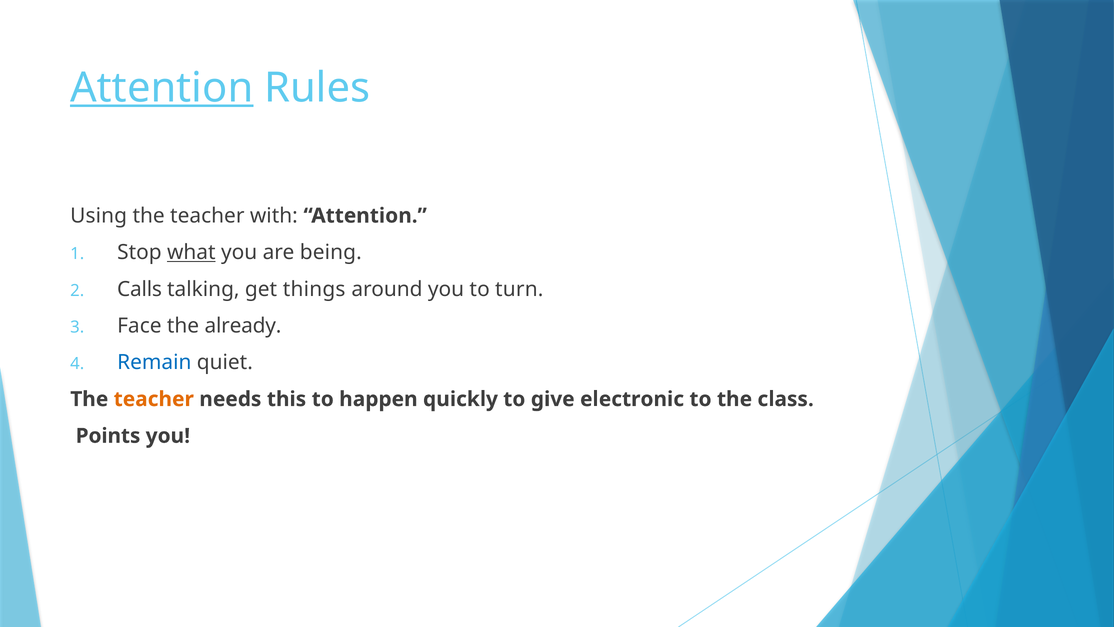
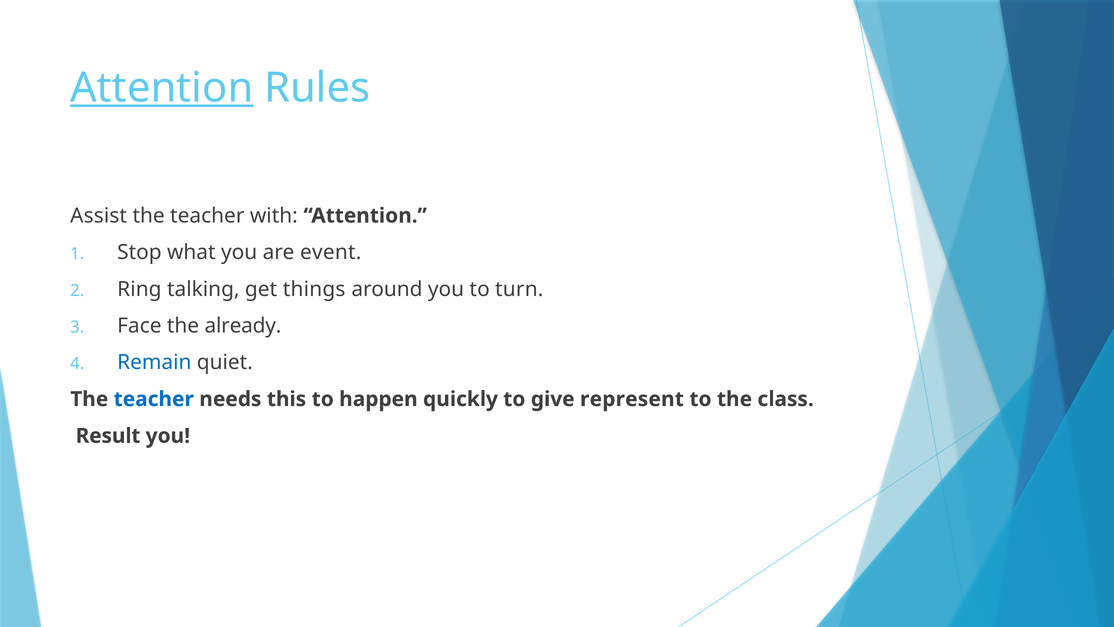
Using: Using -> Assist
what underline: present -> none
being: being -> event
Calls: Calls -> Ring
teacher at (154, 399) colour: orange -> blue
electronic: electronic -> represent
Points: Points -> Result
